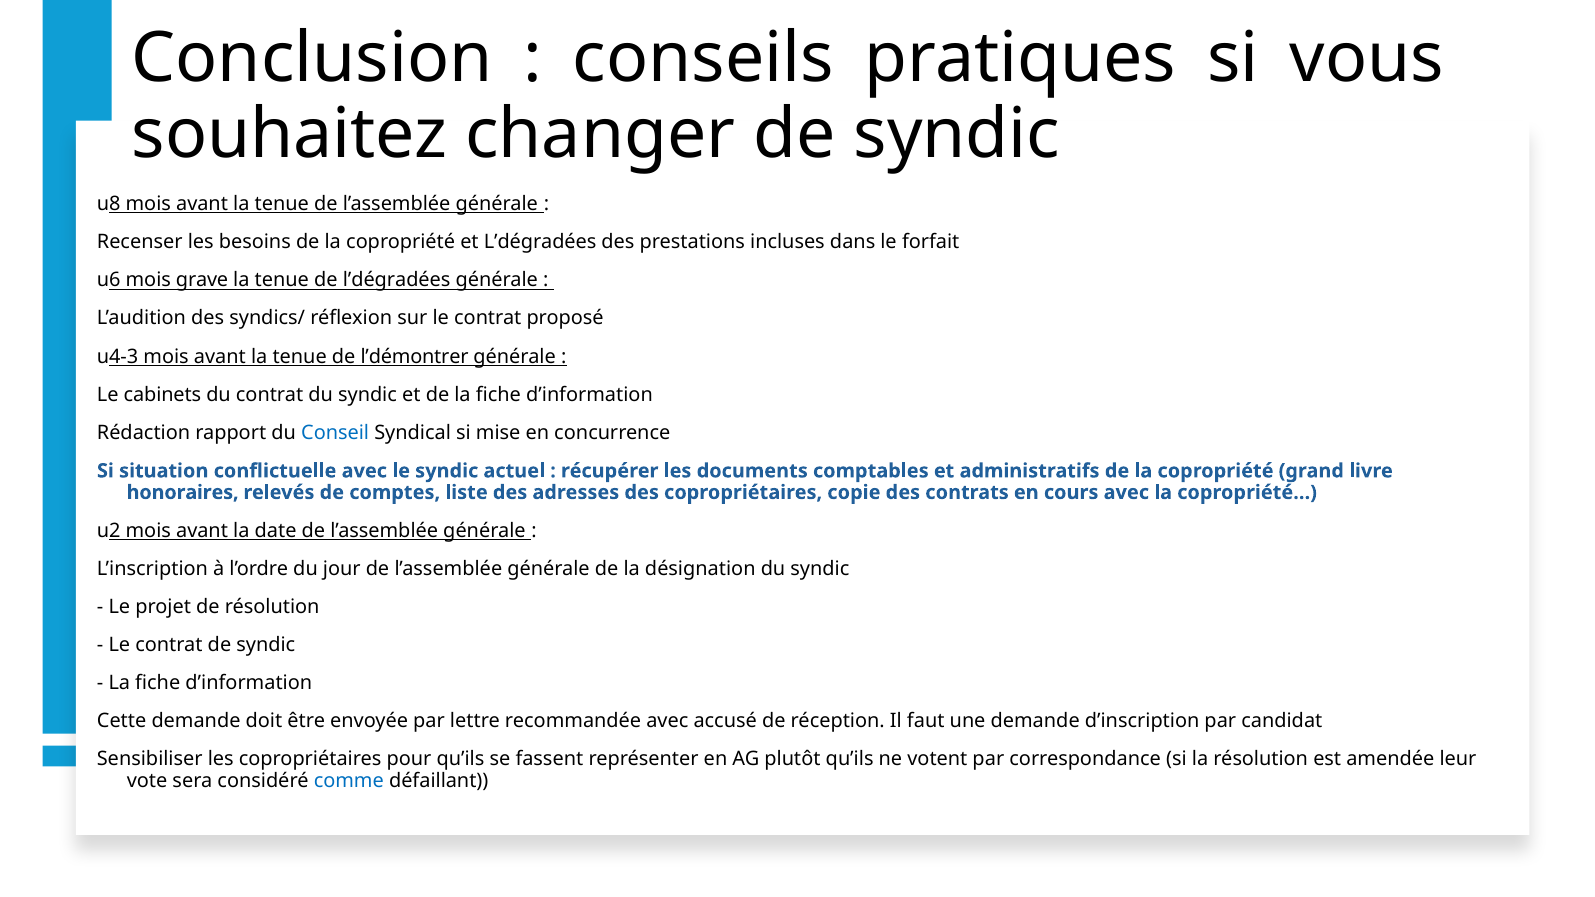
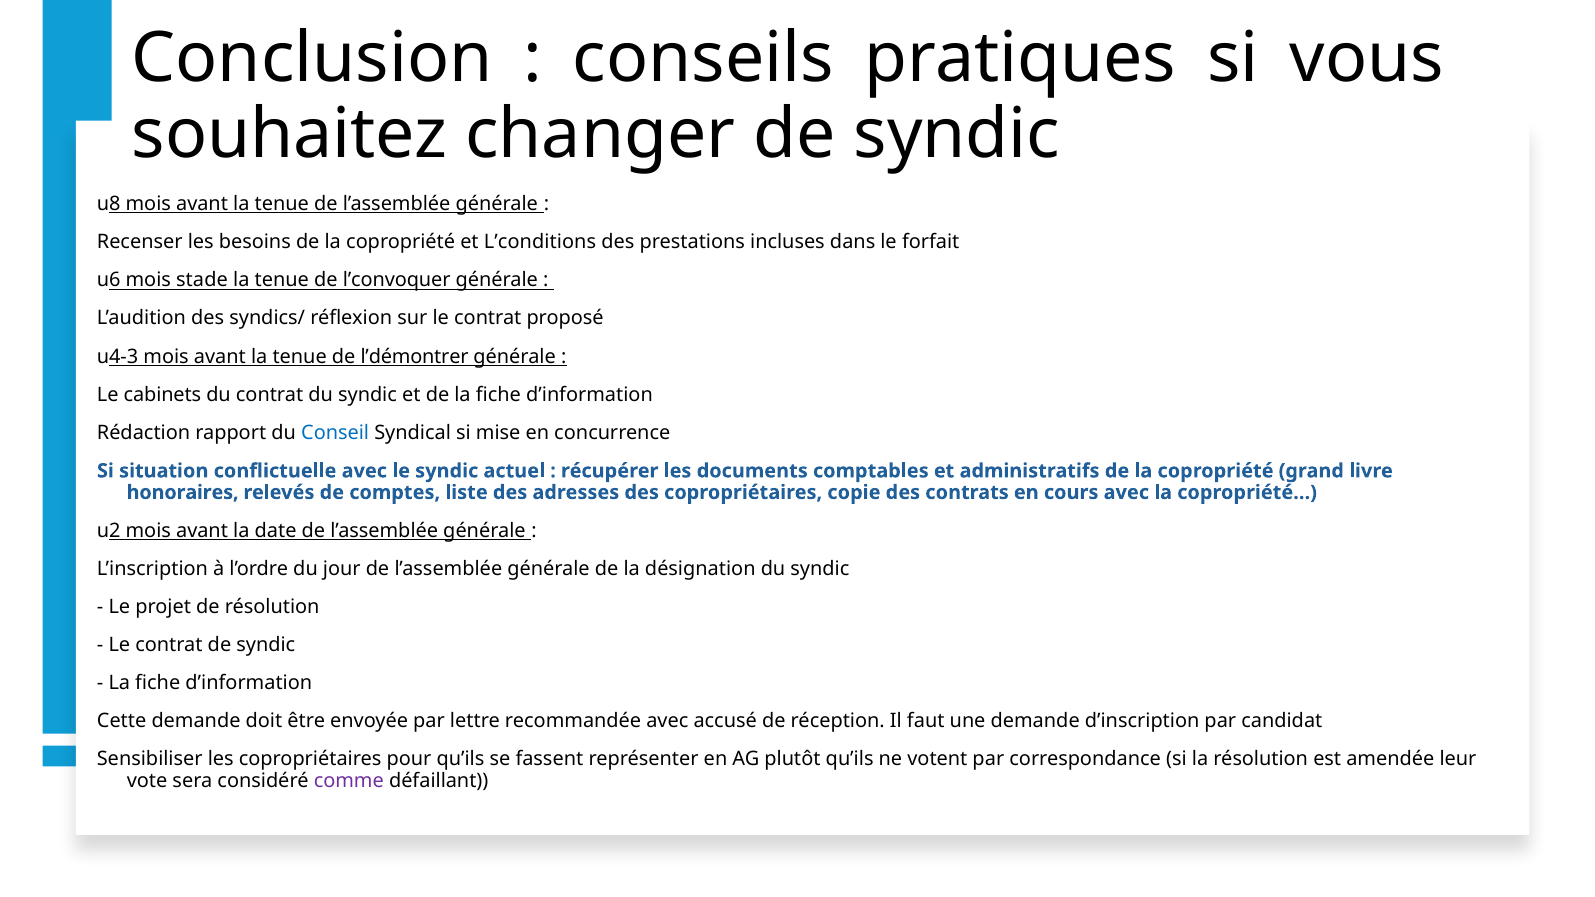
et L’dégradées: L’dégradées -> L’conditions
grave: grave -> stade
de l’dégradées: l’dégradées -> l’convoquer
comme colour: blue -> purple
